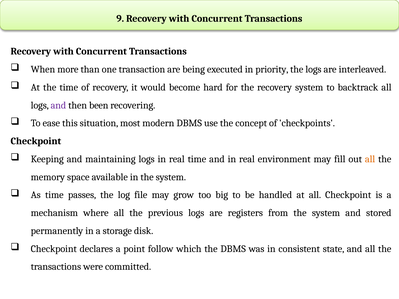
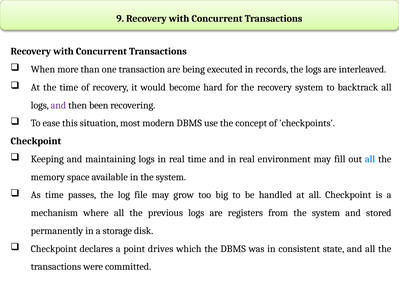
priority: priority -> records
all at (370, 159) colour: orange -> blue
follow: follow -> drives
